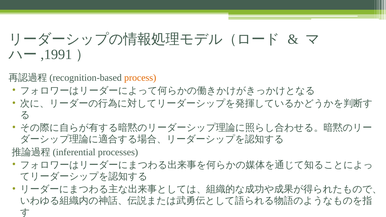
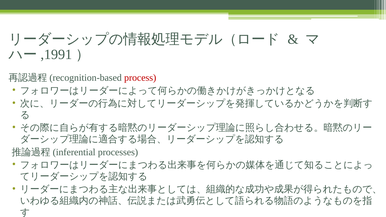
process colour: orange -> red
